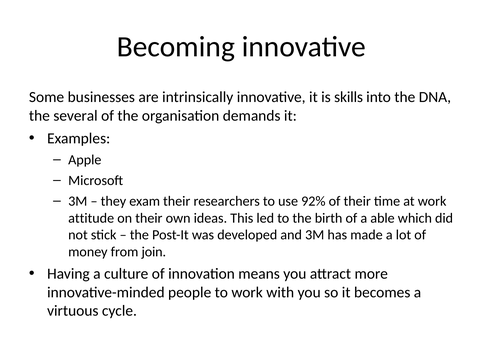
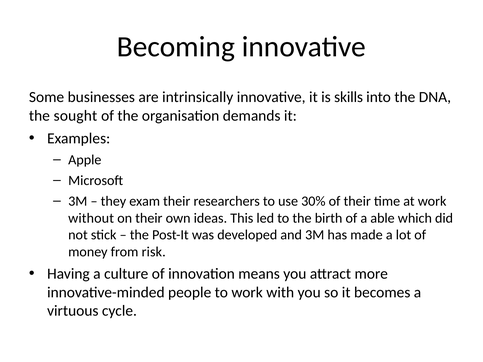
several: several -> sought
92%: 92% -> 30%
attitude: attitude -> without
join: join -> risk
